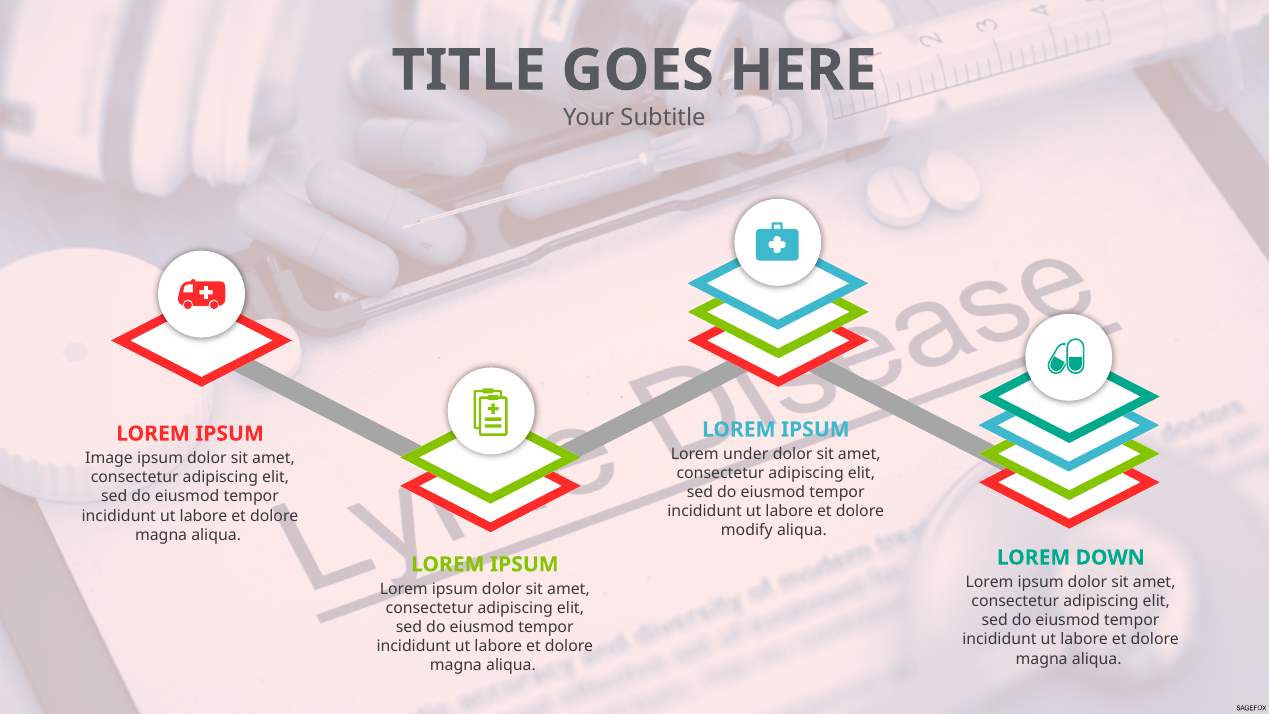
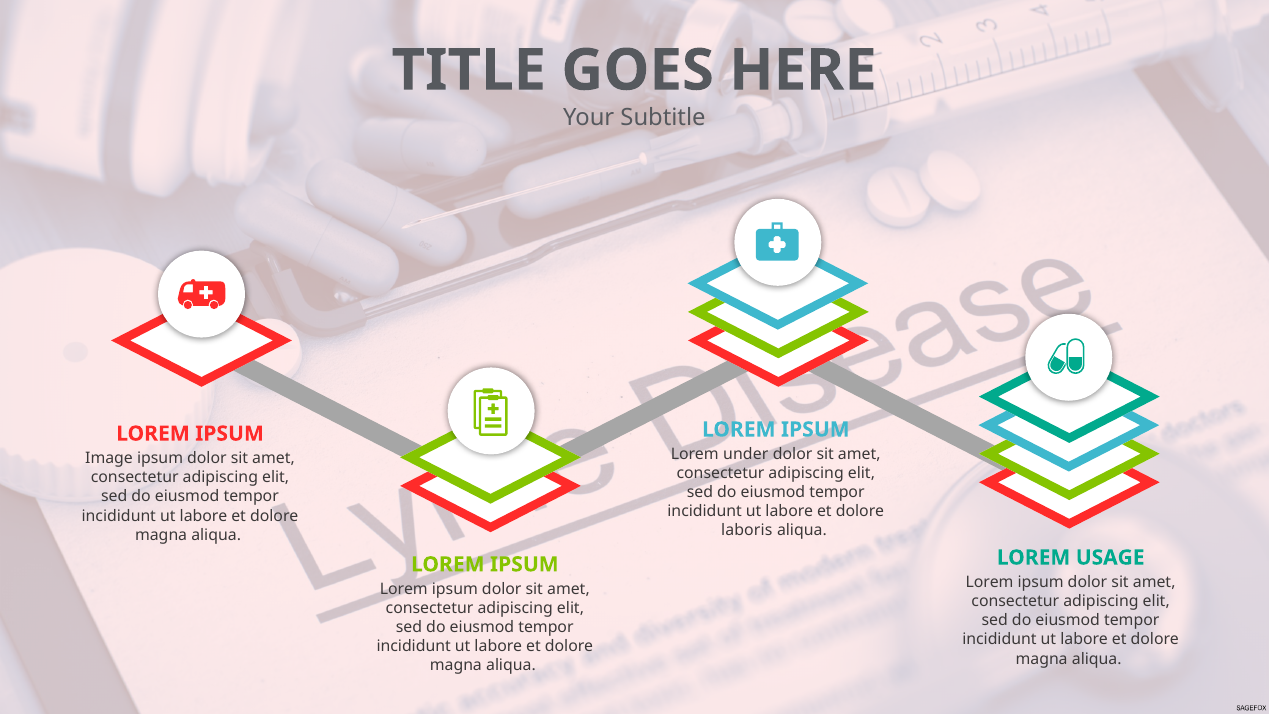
modify: modify -> laboris
DOWN: DOWN -> USAGE
